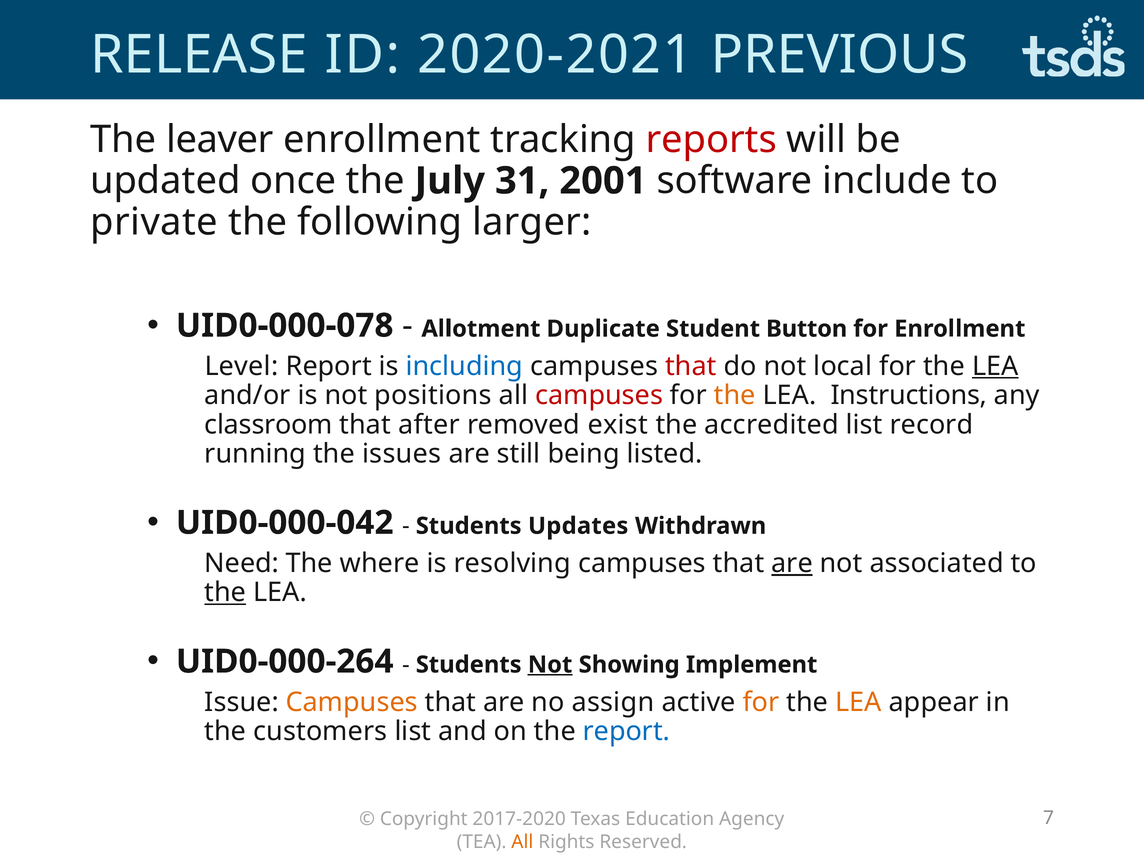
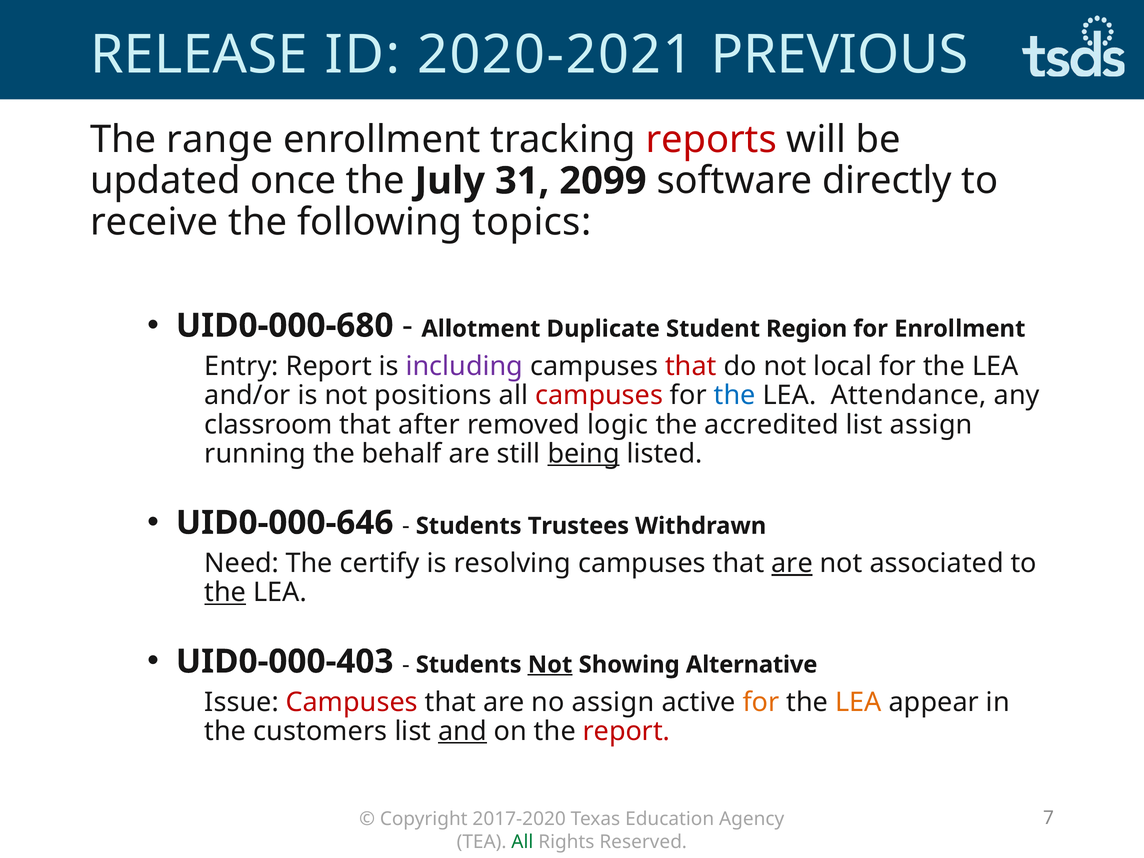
leaver: leaver -> range
2001: 2001 -> 2099
include: include -> directly
private: private -> receive
larger: larger -> topics
UID0-000-078: UID0-000-078 -> UID0-000-680
Button: Button -> Region
Level: Level -> Entry
including colour: blue -> purple
LEA at (995, 366) underline: present -> none
the at (735, 395) colour: orange -> blue
Instructions: Instructions -> Attendance
exist: exist -> logic
list record: record -> assign
issues: issues -> behalf
being underline: none -> present
UID0-000-042: UID0-000-042 -> UID0-000-646
Updates: Updates -> Trustees
where: where -> certify
UID0-000-264: UID0-000-264 -> UID0-000-403
Implement: Implement -> Alternative
Campuses at (352, 702) colour: orange -> red
and underline: none -> present
report at (626, 731) colour: blue -> red
All at (522, 842) colour: orange -> green
